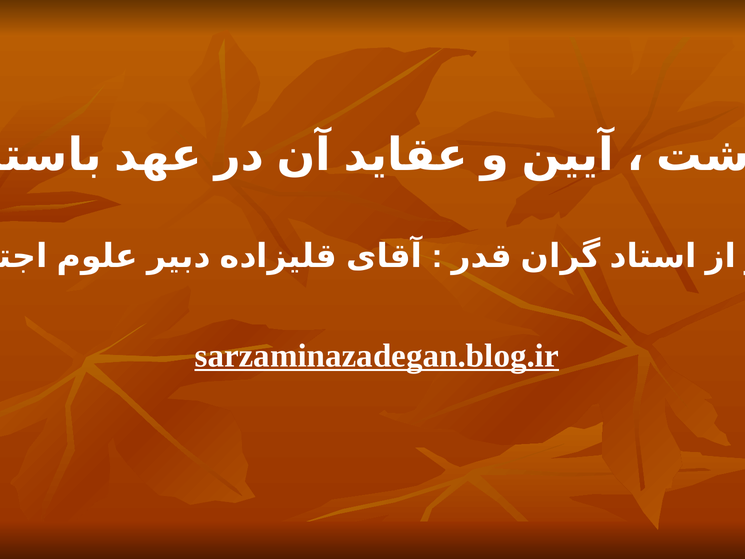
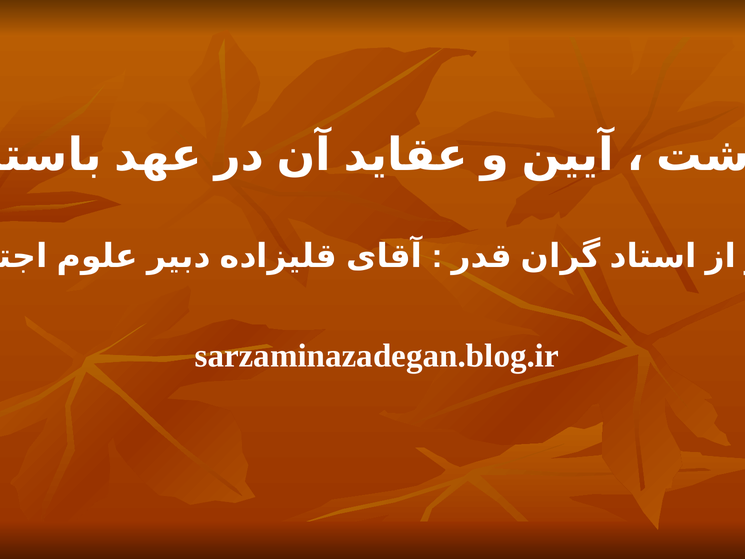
sarzaminazadegan.blog.ir underline: present -> none
